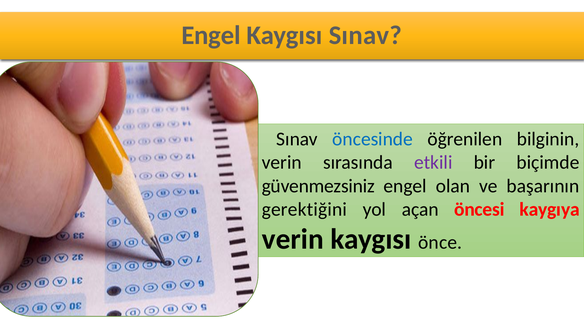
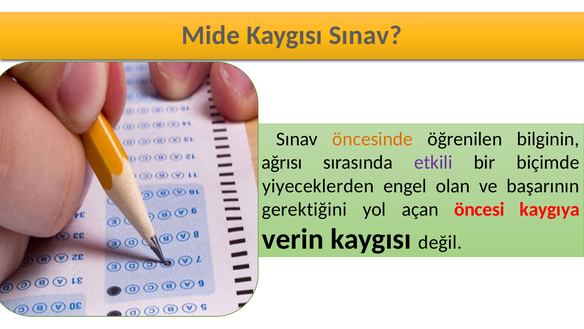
Engel at (211, 35): Engel -> Mide
öncesinde colour: blue -> orange
verin at (282, 162): verin -> ağrısı
güvenmezsiniz: güvenmezsiniz -> yiyeceklerden
önce: önce -> değil
